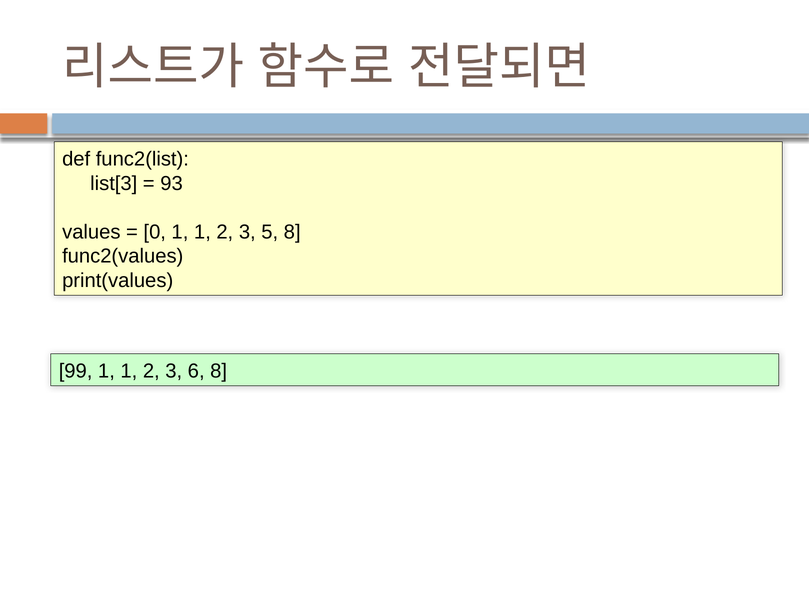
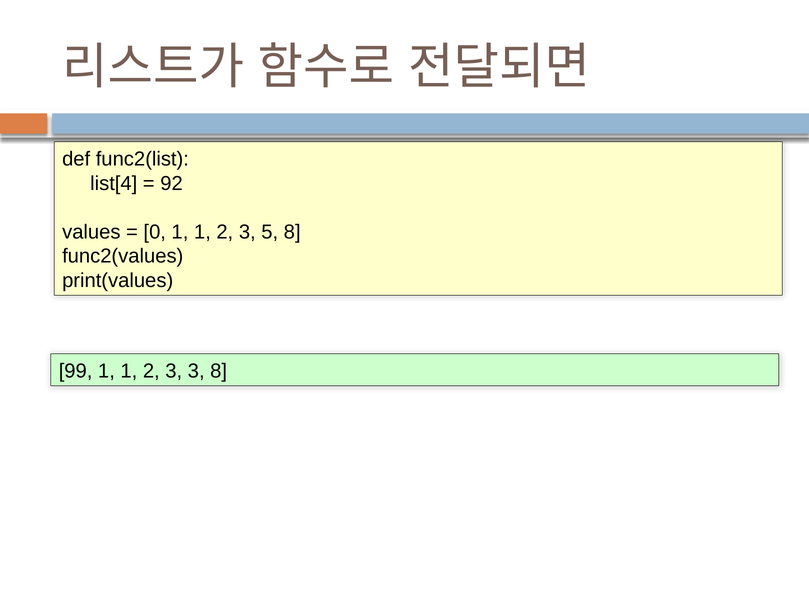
list[3: list[3 -> list[4
93: 93 -> 92
3 6: 6 -> 3
